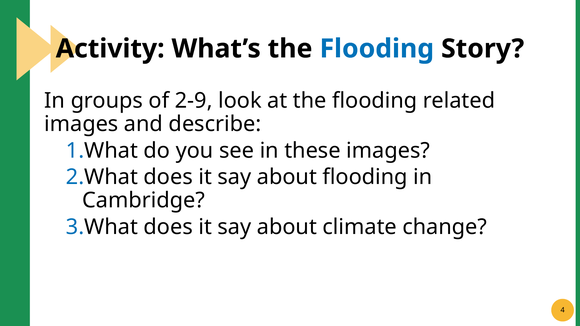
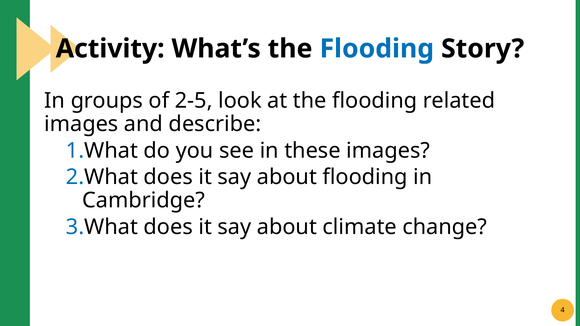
2-9: 2-9 -> 2-5
